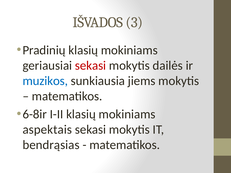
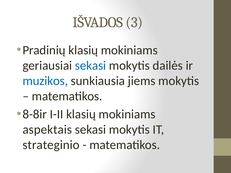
sekasi at (91, 66) colour: red -> blue
6-8ir: 6-8ir -> 8-8ir
bendrąsias: bendrąsias -> strateginio
